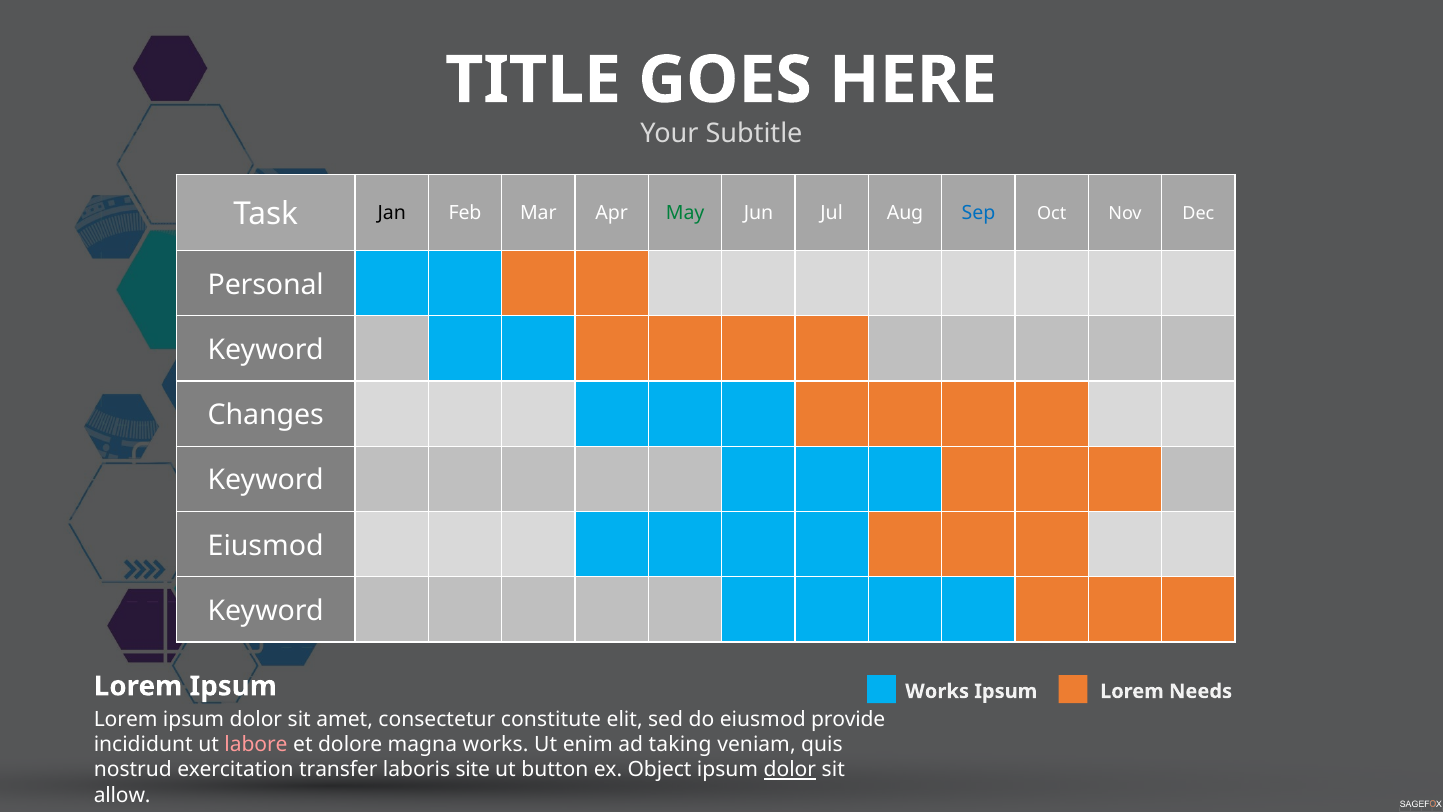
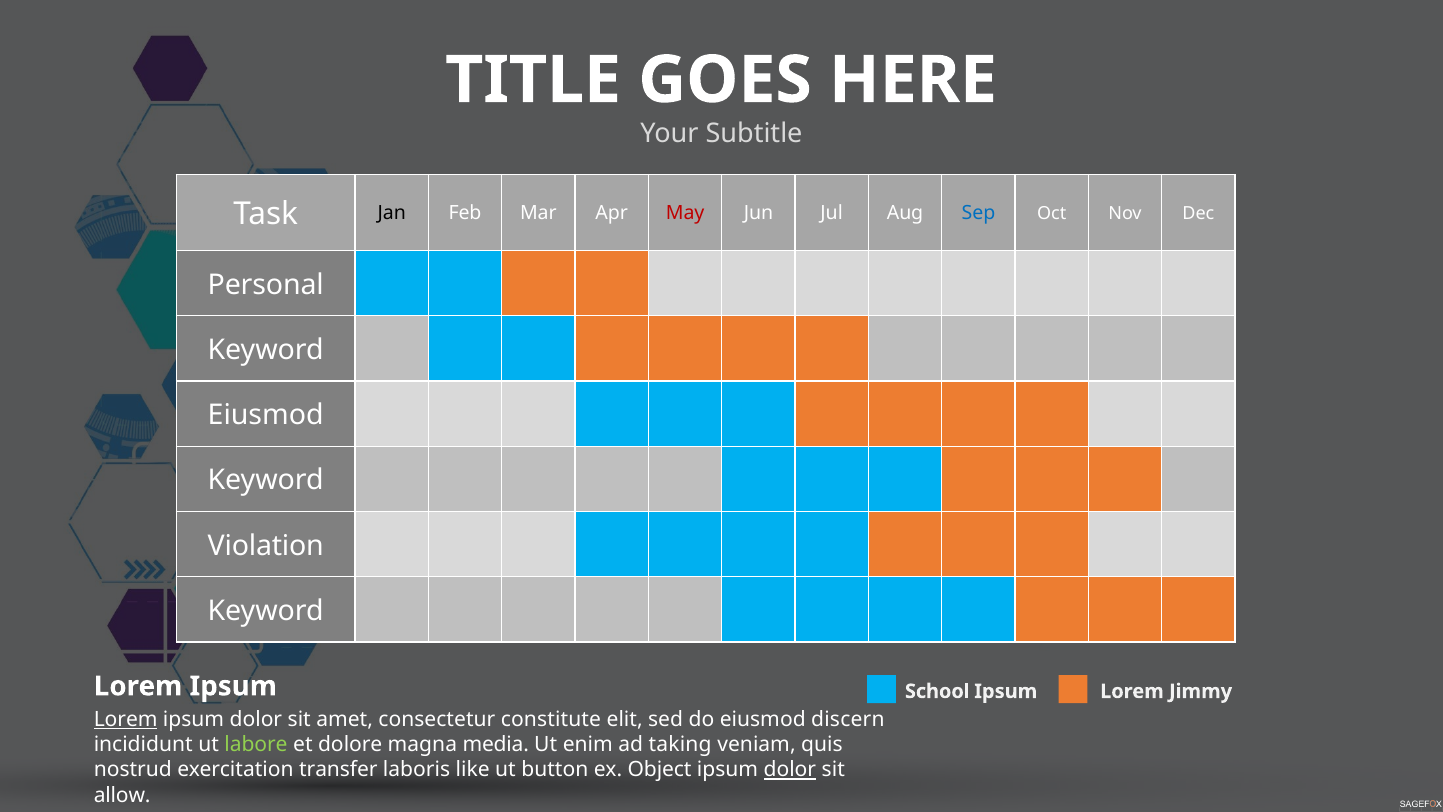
May colour: green -> red
Changes at (266, 415): Changes -> Eiusmod
Eiusmod at (266, 545): Eiusmod -> Violation
Works at (937, 691): Works -> School
Needs: Needs -> Jimmy
Lorem at (126, 719) underline: none -> present
provide: provide -> discern
labore colour: pink -> light green
magna works: works -> media
site: site -> like
